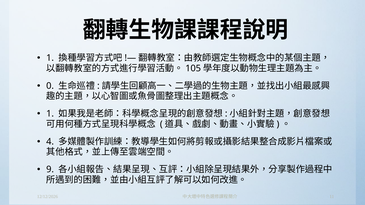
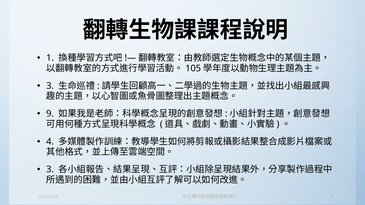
0 at (50, 86): 0 -> 3
1 at (50, 114): 1 -> 9
9 at (50, 170): 9 -> 3
